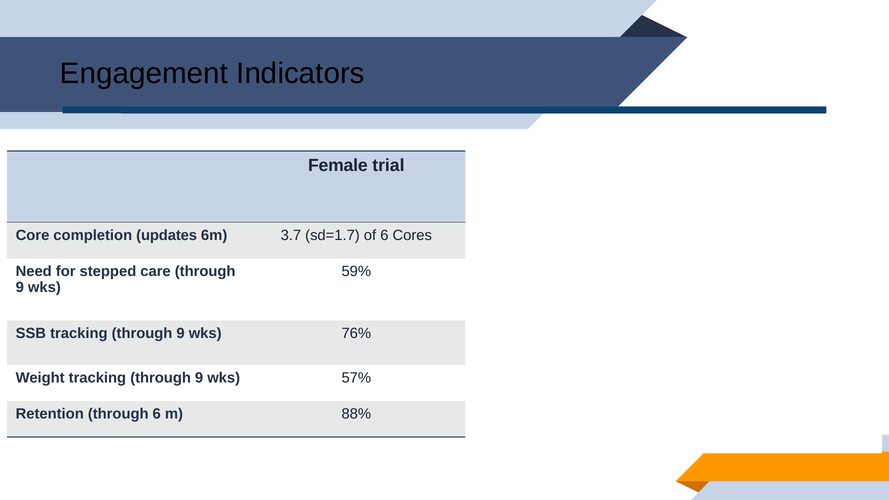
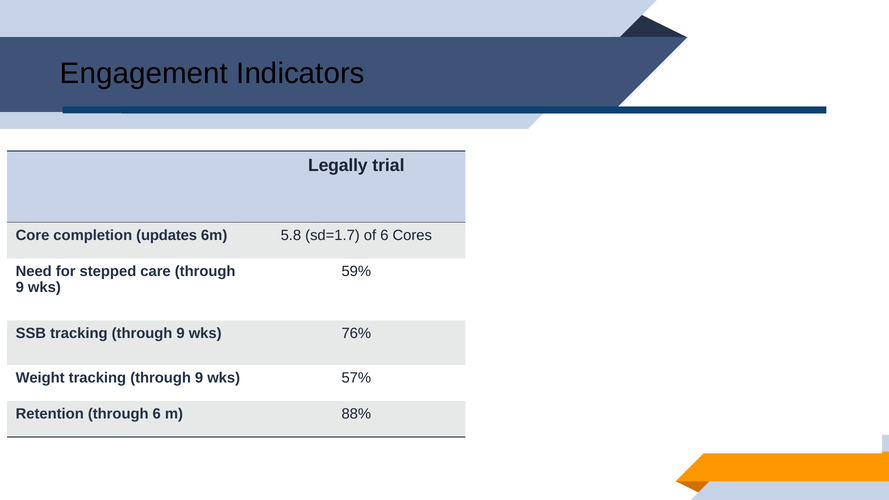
Female: Female -> Legally
3.7: 3.7 -> 5.8
